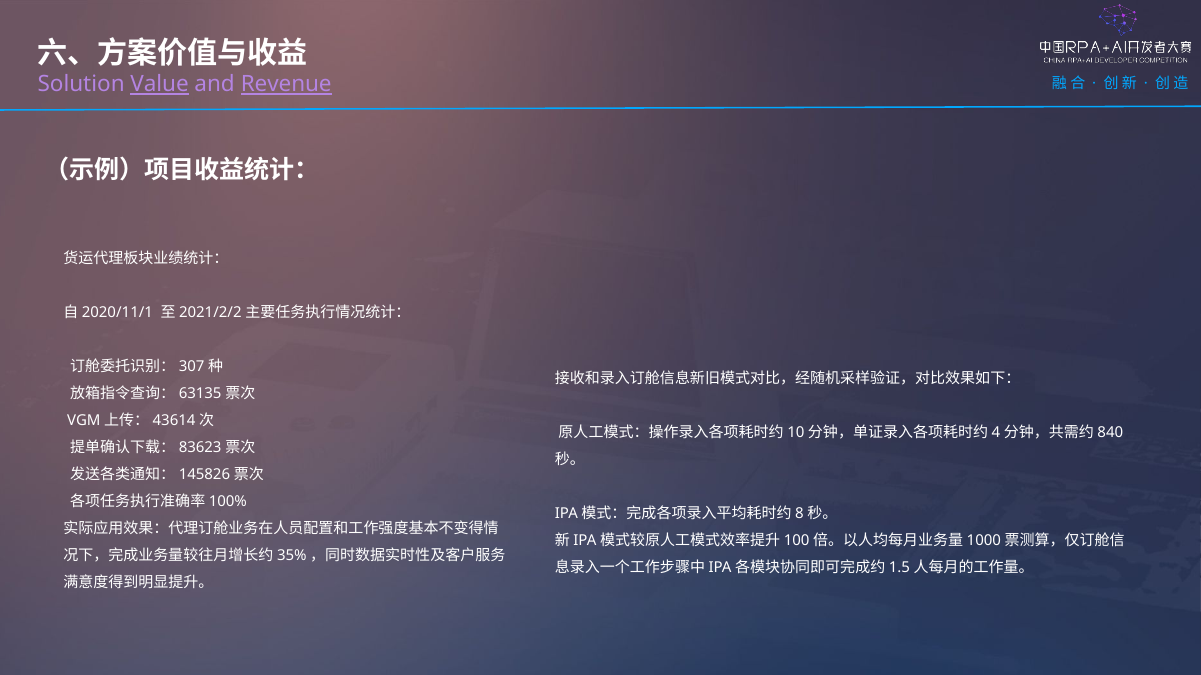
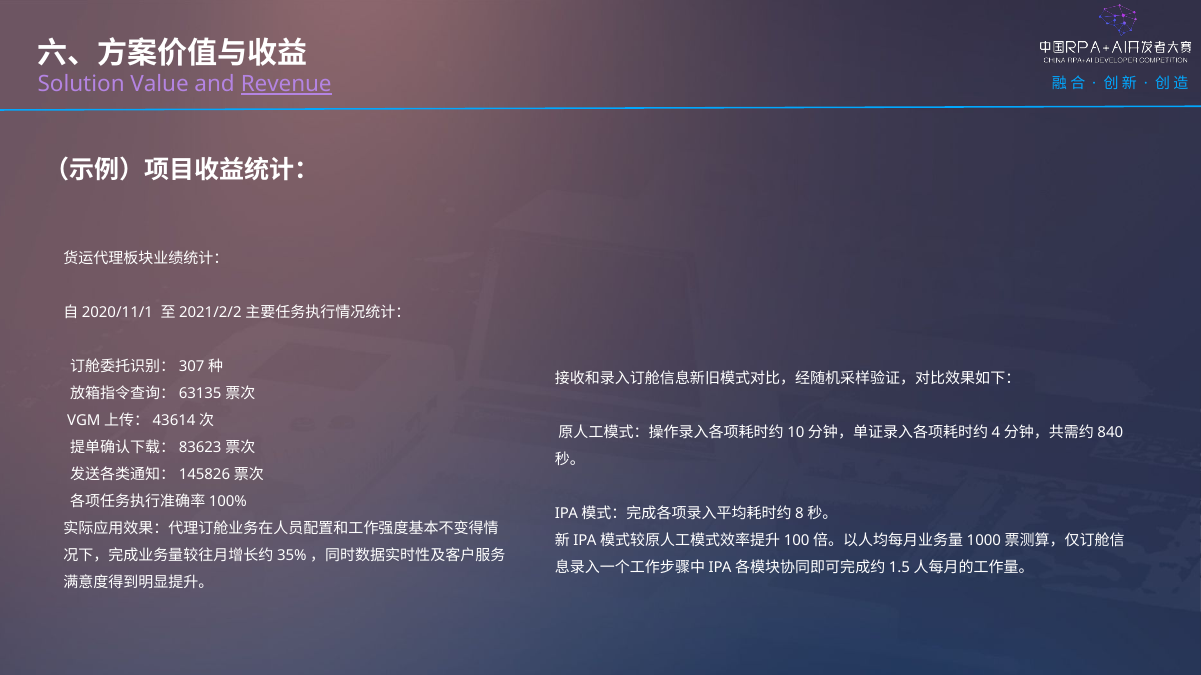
Value underline: present -> none
